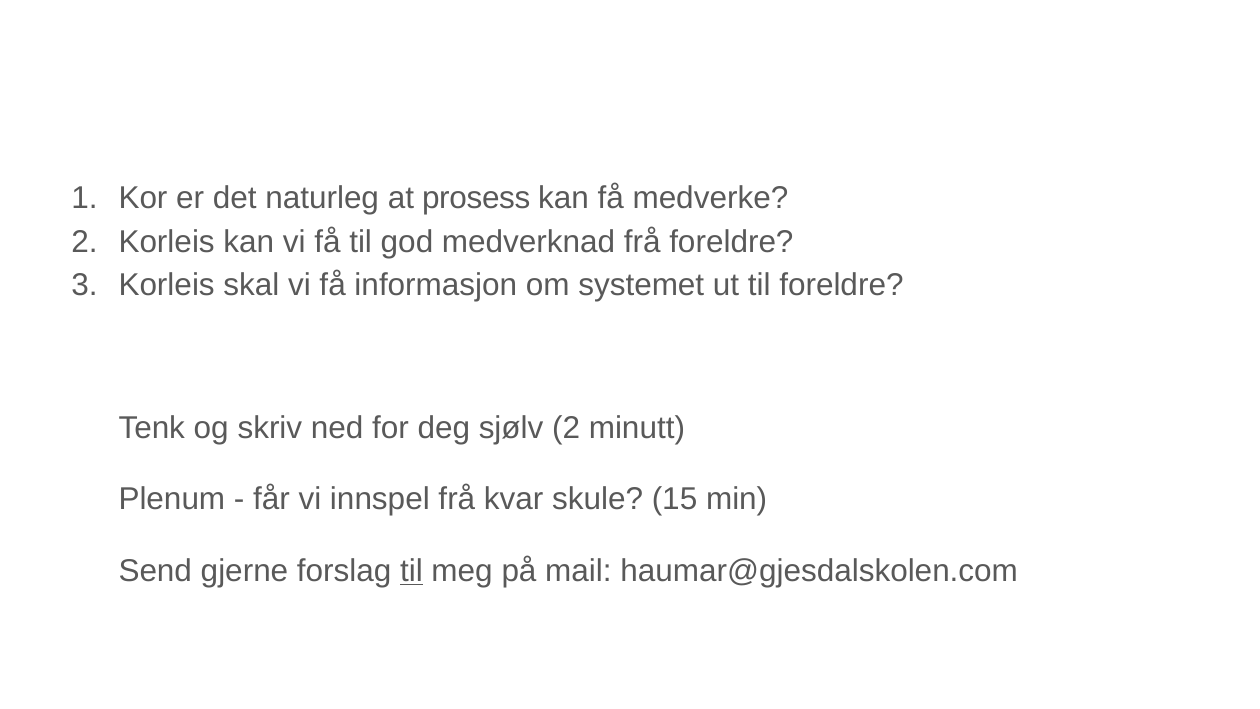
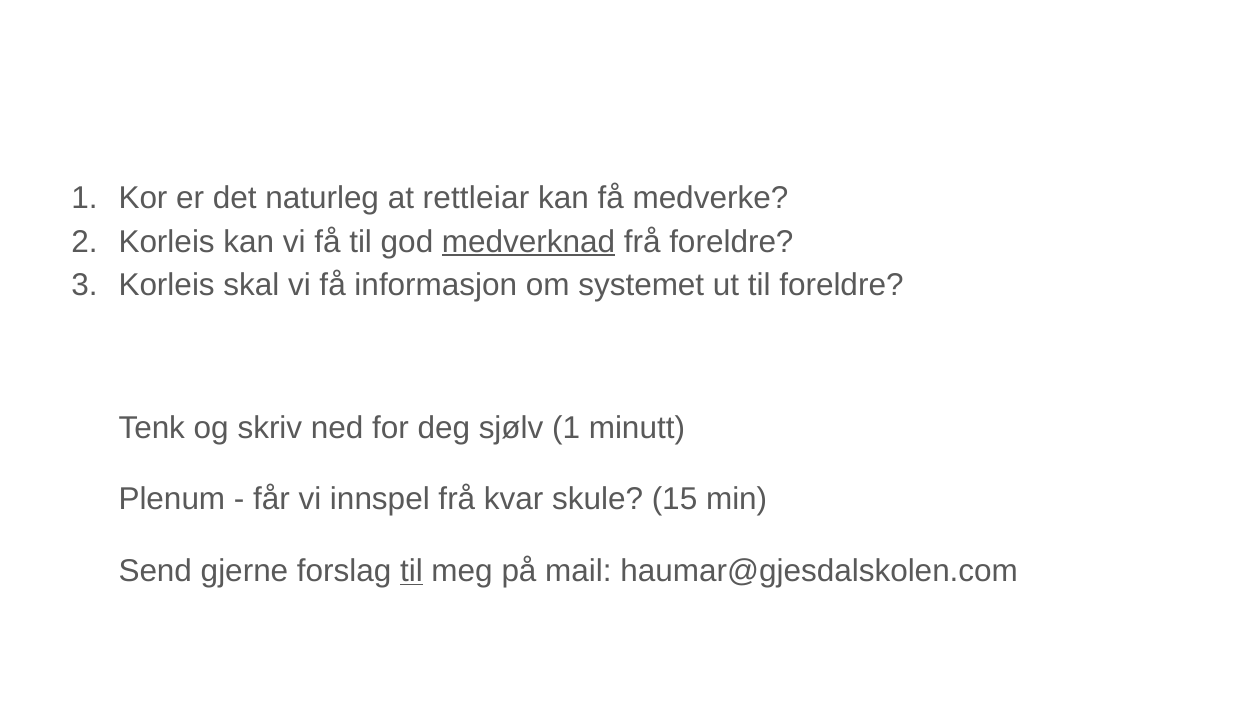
prosess: prosess -> rettleiar
medverknad underline: none -> present
sjølv 2: 2 -> 1
